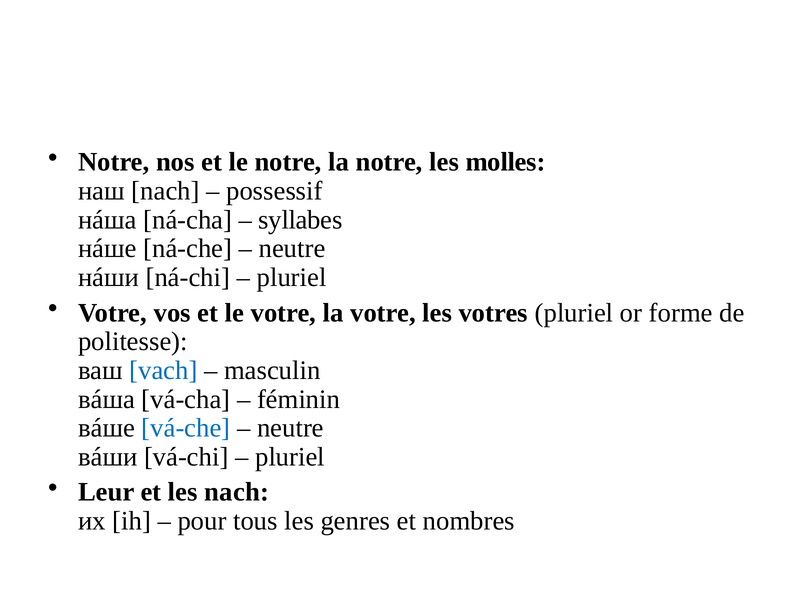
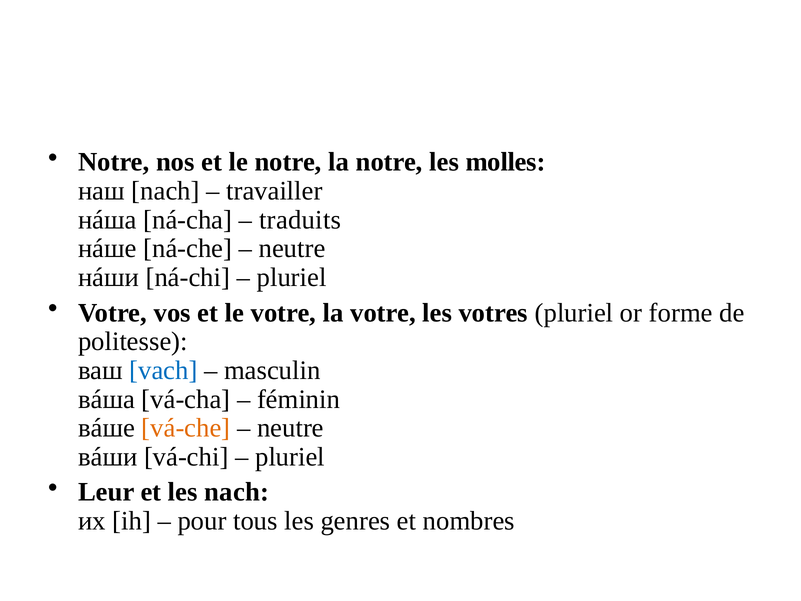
possessif: possessif -> travailler
syllabes: syllabes -> traduits
vá-che colour: blue -> orange
